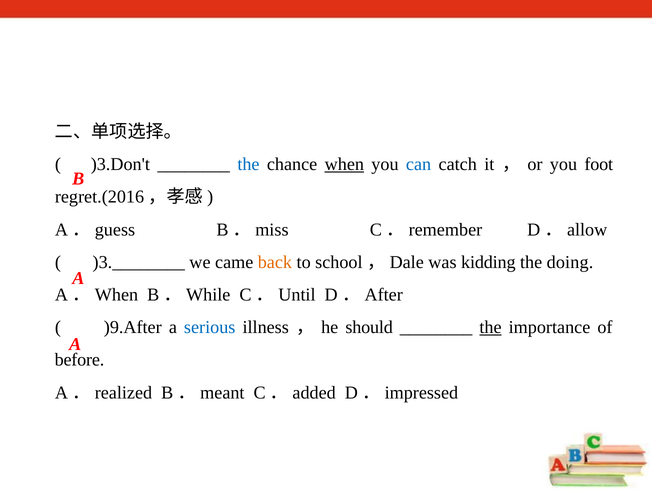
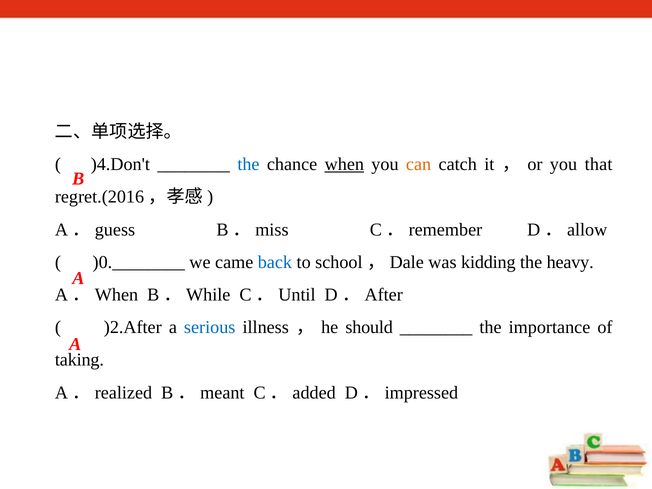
)3.Don't: )3.Don't -> )4.Don't
can colour: blue -> orange
foot: foot -> that
)3.________: )3.________ -> )0.________
back colour: orange -> blue
doing: doing -> heavy
)9.After: )9.After -> )2.After
the at (491, 327) underline: present -> none
before: before -> taking
